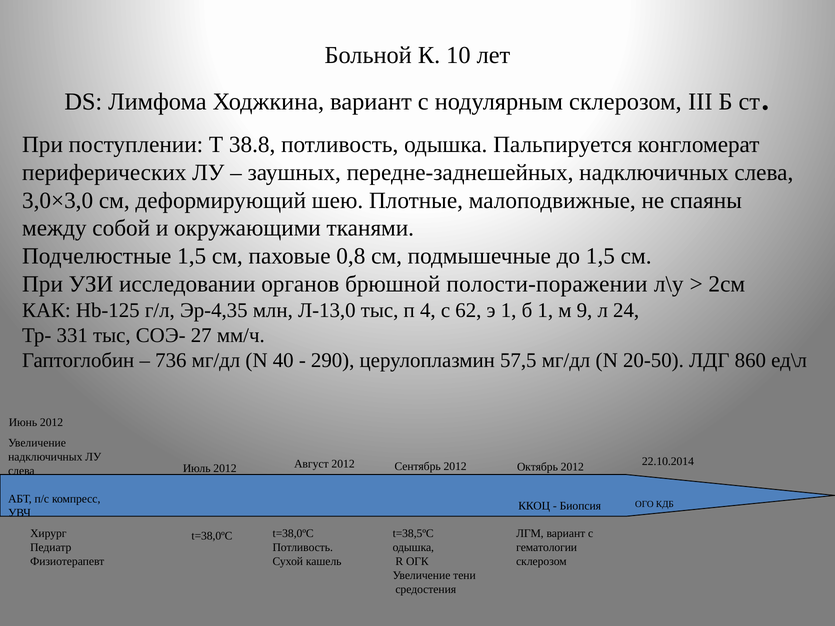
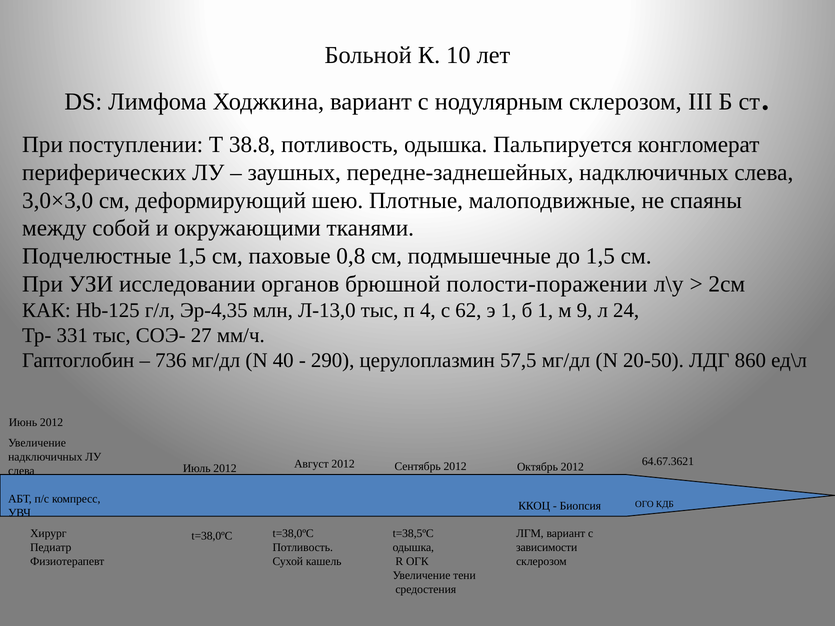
22.10.2014: 22.10.2014 -> 64.67.3621
гематологии: гематологии -> зависимости
